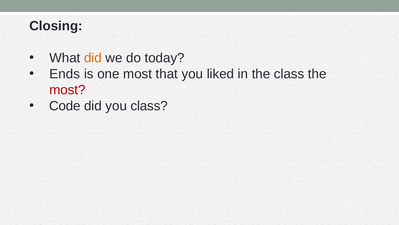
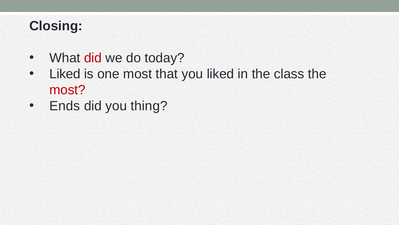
did at (93, 58) colour: orange -> red
Ends at (65, 74): Ends -> Liked
Code: Code -> Ends
you class: class -> thing
